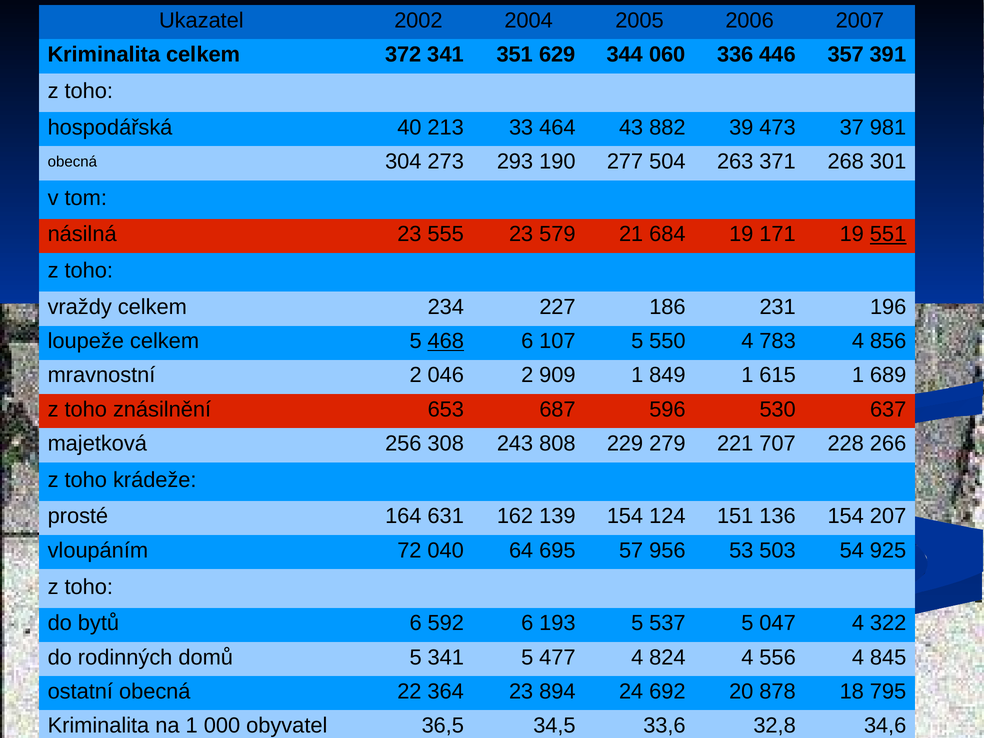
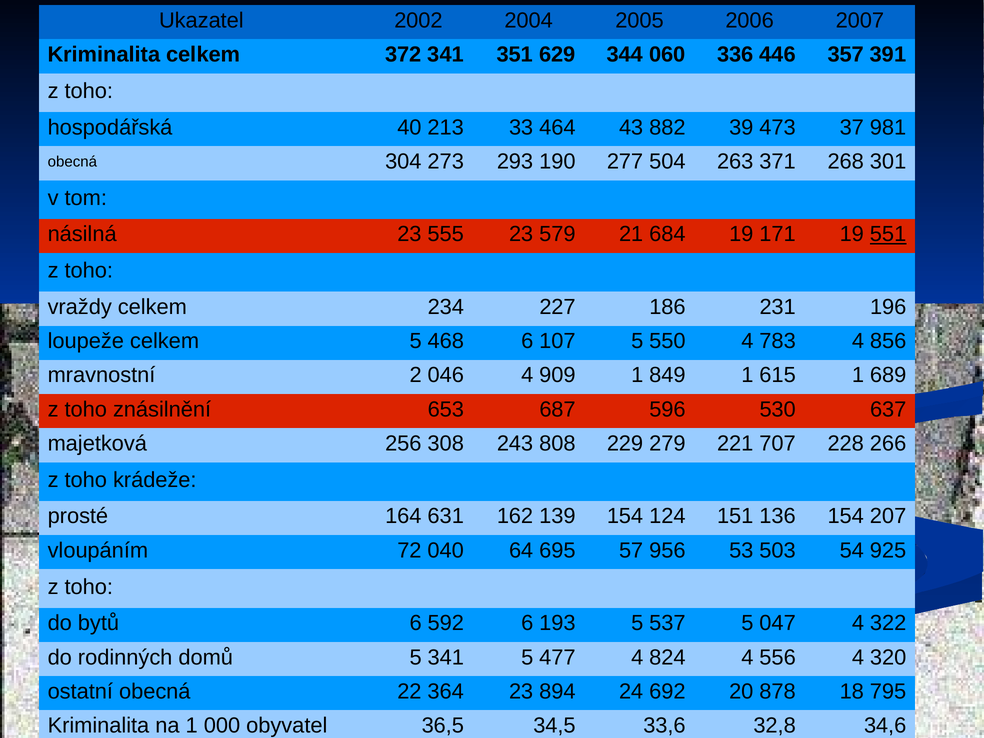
468 underline: present -> none
046 2: 2 -> 4
845: 845 -> 320
